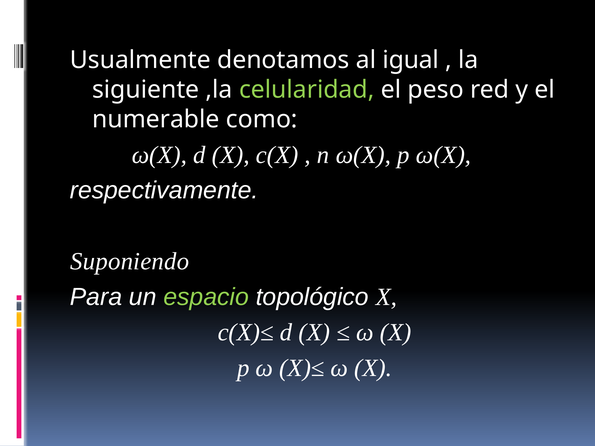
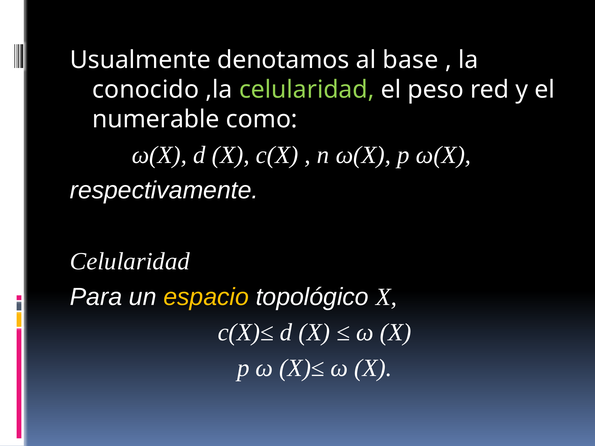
igual: igual -> base
siguiente: siguiente -> conocido
Suponiendo at (130, 262): Suponiendo -> Celularidad
espacio colour: light green -> yellow
